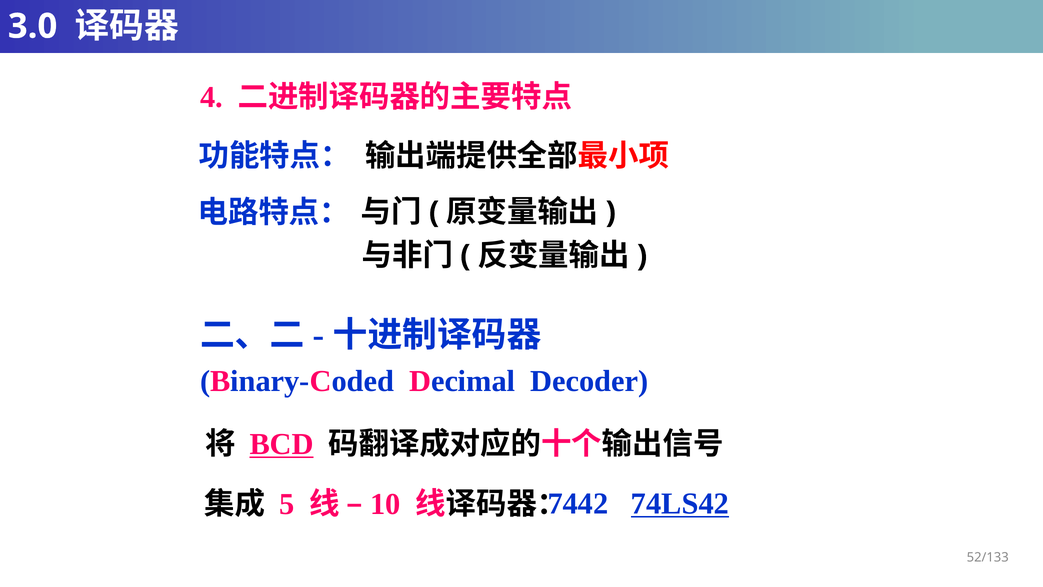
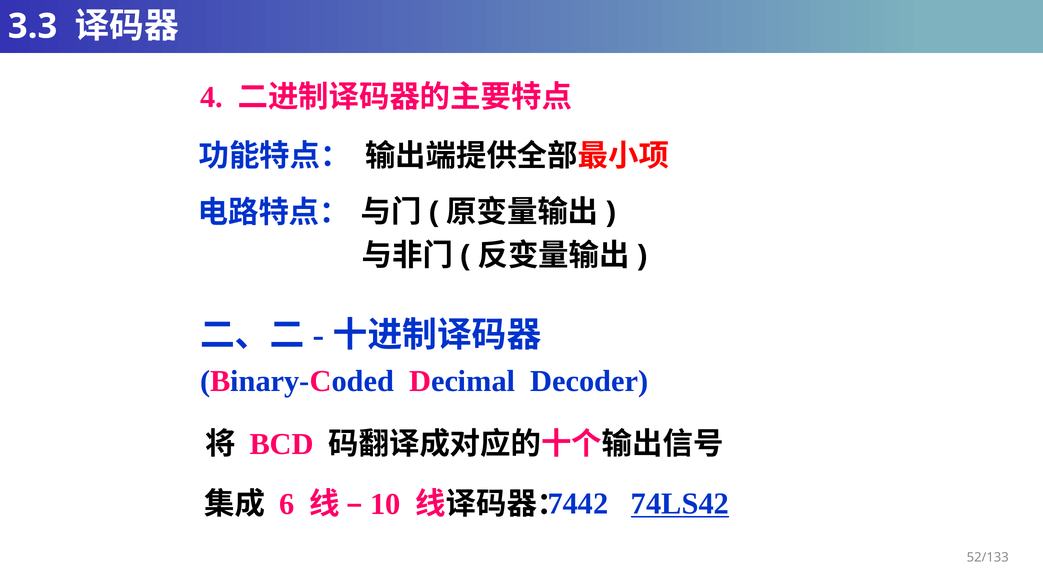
3.0: 3.0 -> 3.3
BCD underline: present -> none
5: 5 -> 6
